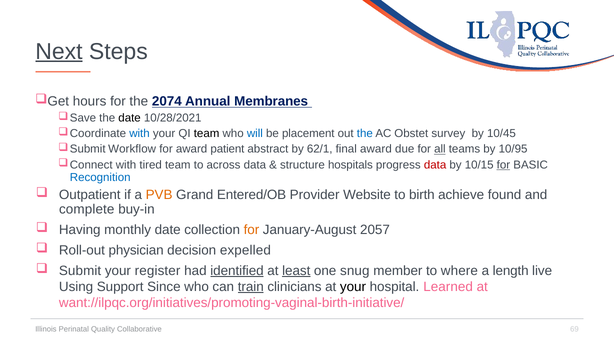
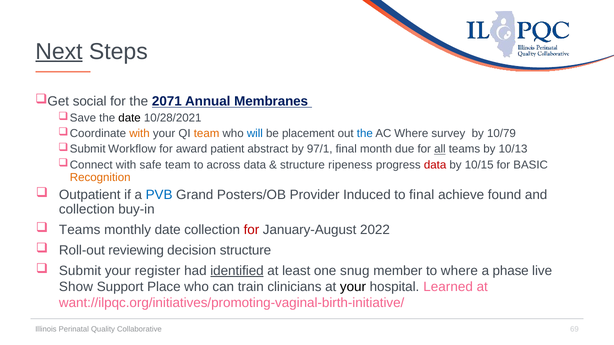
hours: hours -> social
2074: 2074 -> 2071
with at (139, 134) colour: blue -> orange
team at (207, 134) colour: black -> orange
AC Obstet: Obstet -> Where
10/45: 10/45 -> 10/79
62/1: 62/1 -> 97/1
final award: award -> month
10/95: 10/95 -> 10/13
tired: tired -> safe
hospitals: hospitals -> ripeness
for at (503, 165) underline: present -> none
Recognition colour: blue -> orange
PVB colour: orange -> blue
Entered/OB: Entered/OB -> Posters/OB
Website: Website -> Induced
to birth: birth -> final
complete at (87, 210): complete -> collection
Having at (80, 230): Having -> Teams
for at (251, 230) colour: orange -> red
2057: 2057 -> 2022
physician: physician -> reviewing
decision expelled: expelled -> structure
least underline: present -> none
length: length -> phase
Using: Using -> Show
Since: Since -> Place
train underline: present -> none
